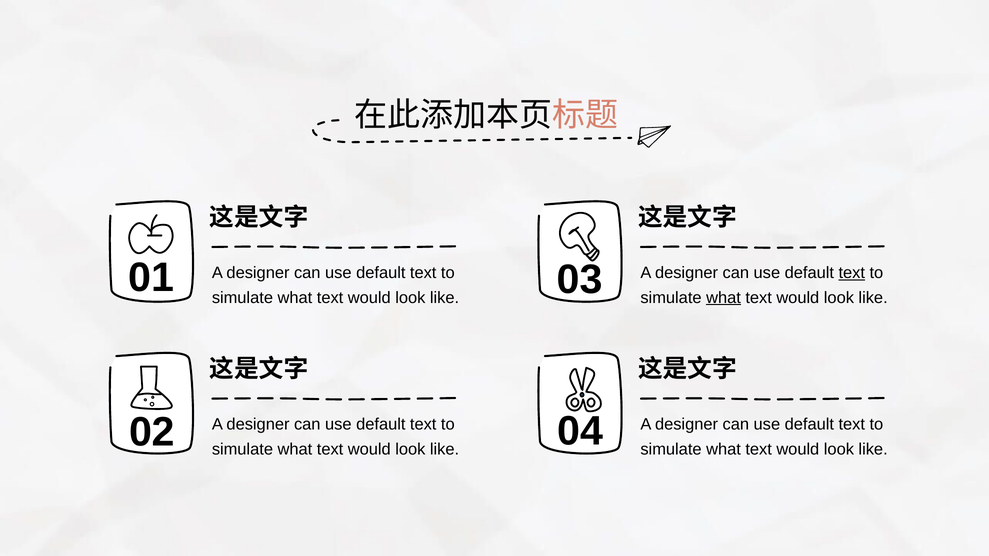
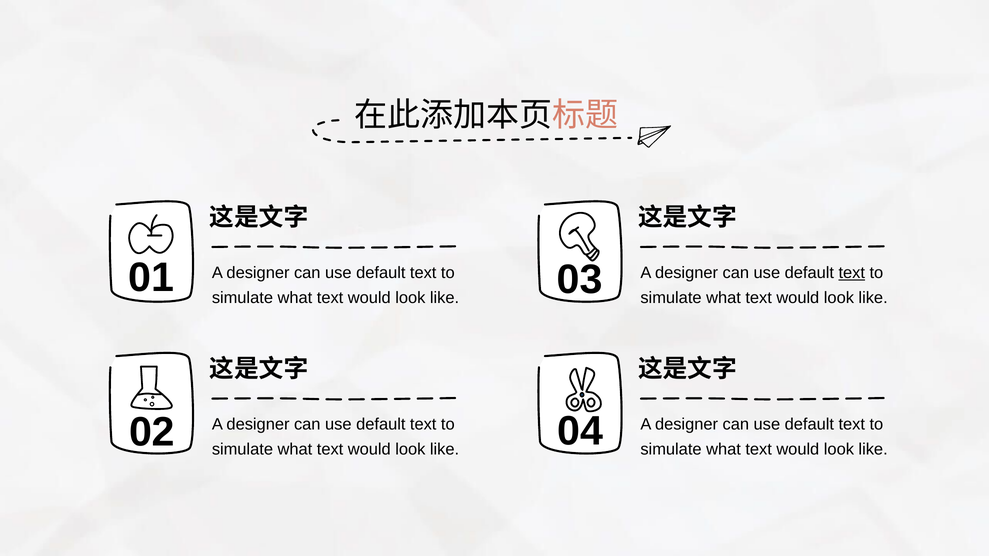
what at (723, 298) underline: present -> none
